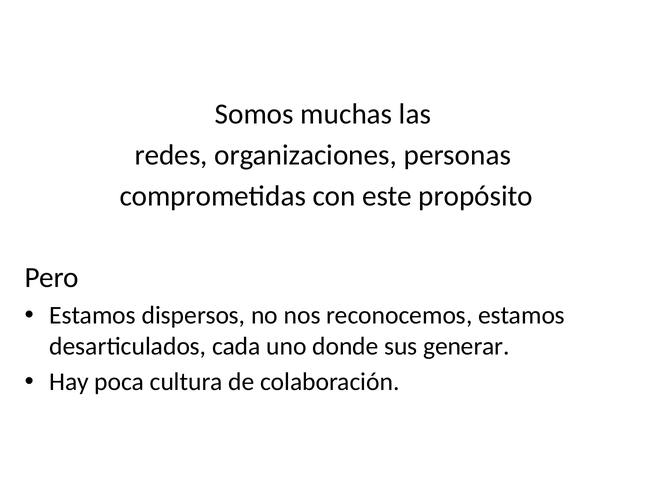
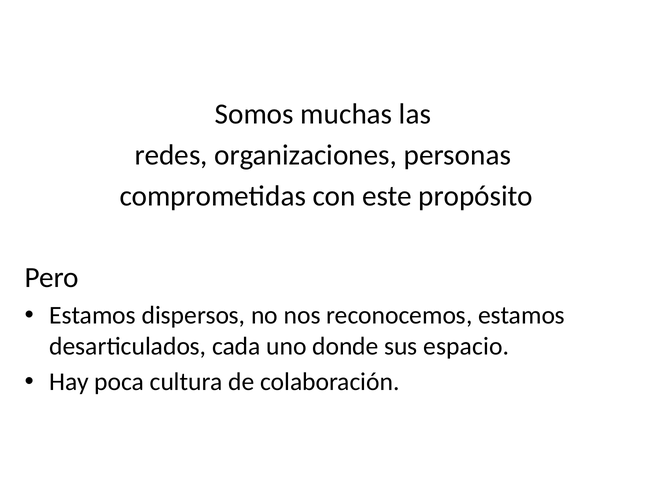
generar: generar -> espacio
